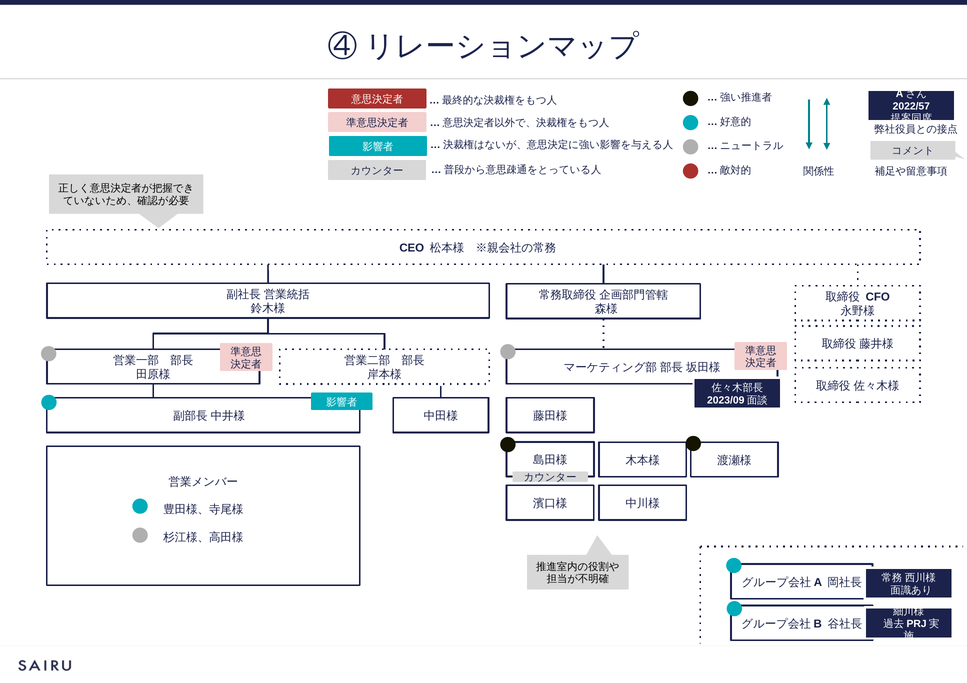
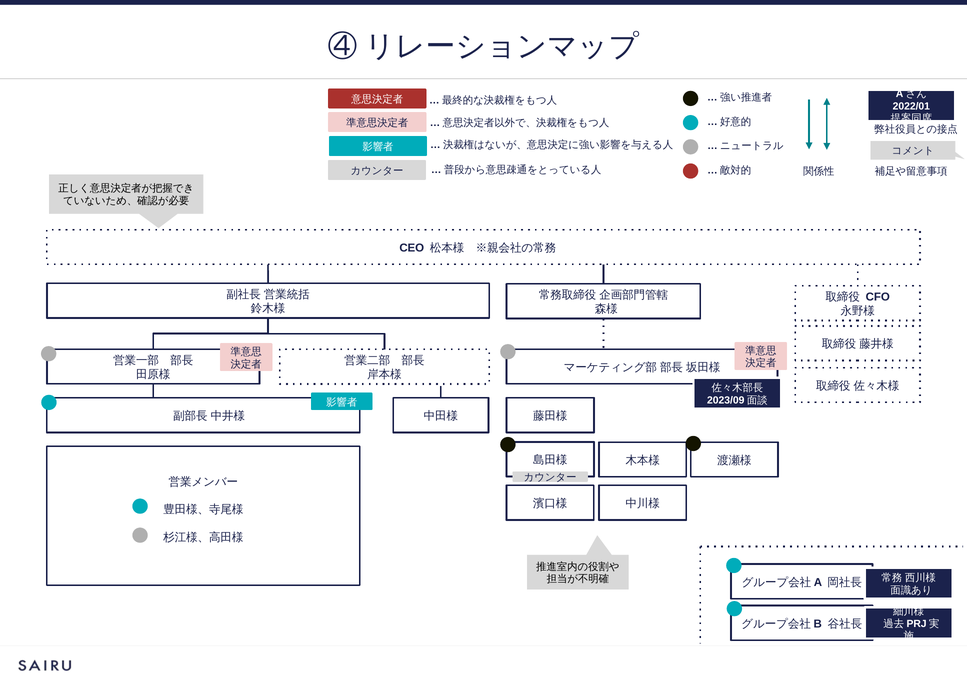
2022/57: 2022/57 -> 2022/01
